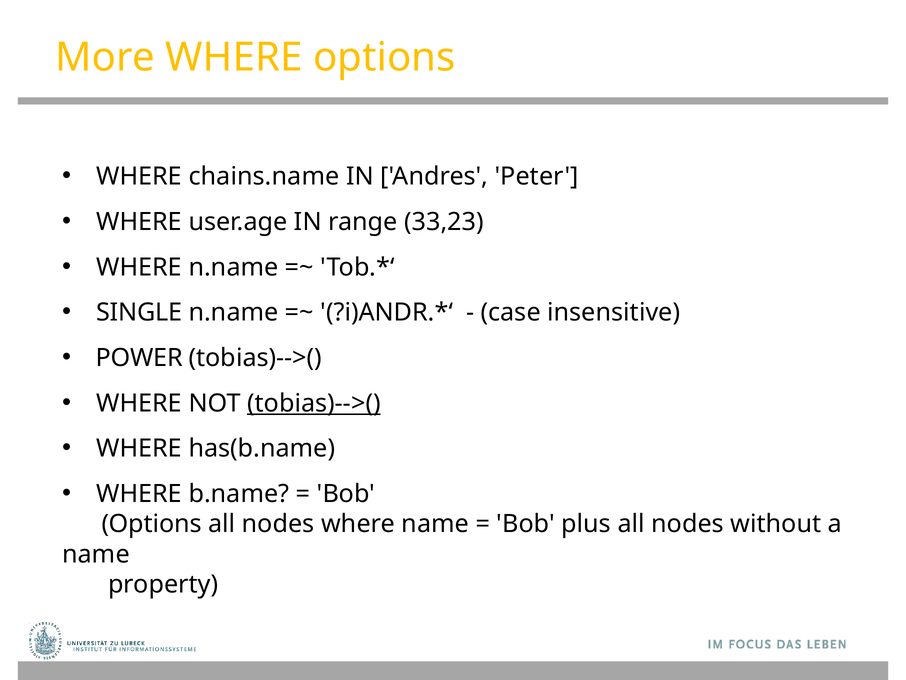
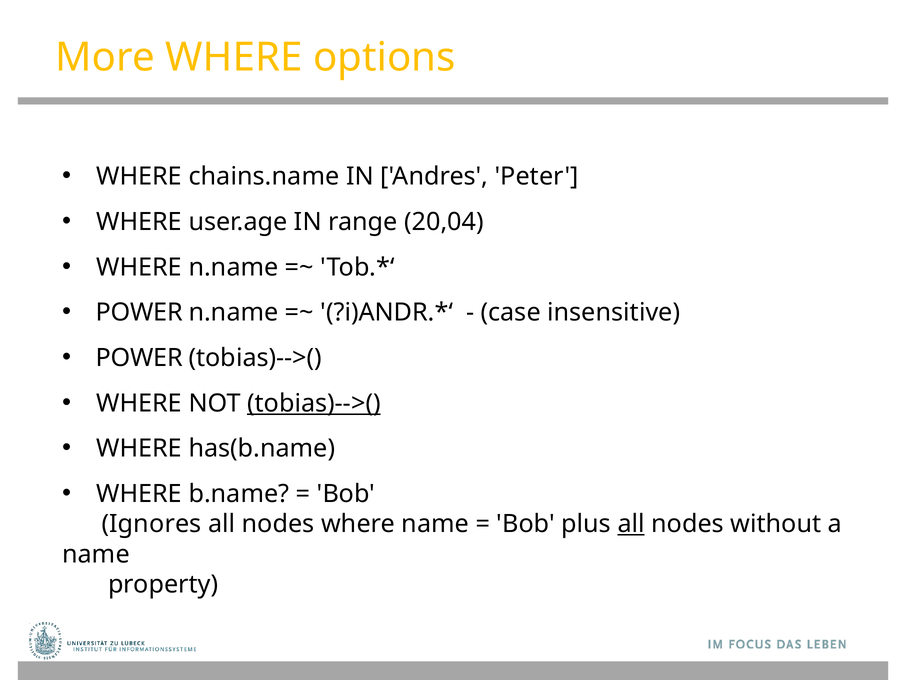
33,23: 33,23 -> 20,04
SINGLE at (139, 312): SINGLE -> POWER
Options at (152, 524): Options -> Ignores
all at (631, 524) underline: none -> present
